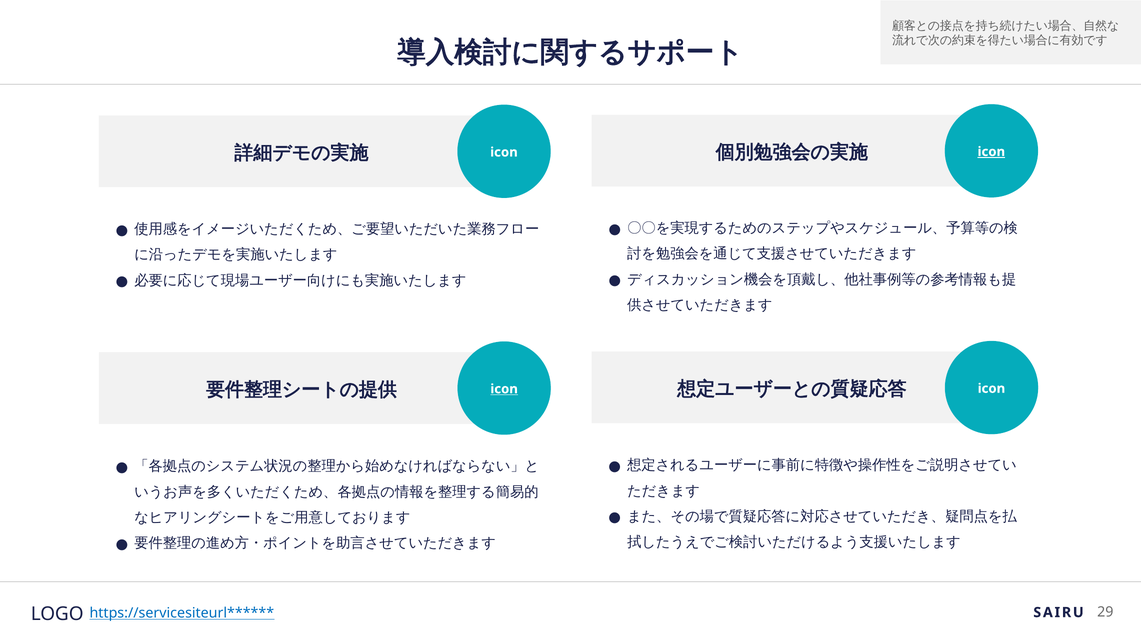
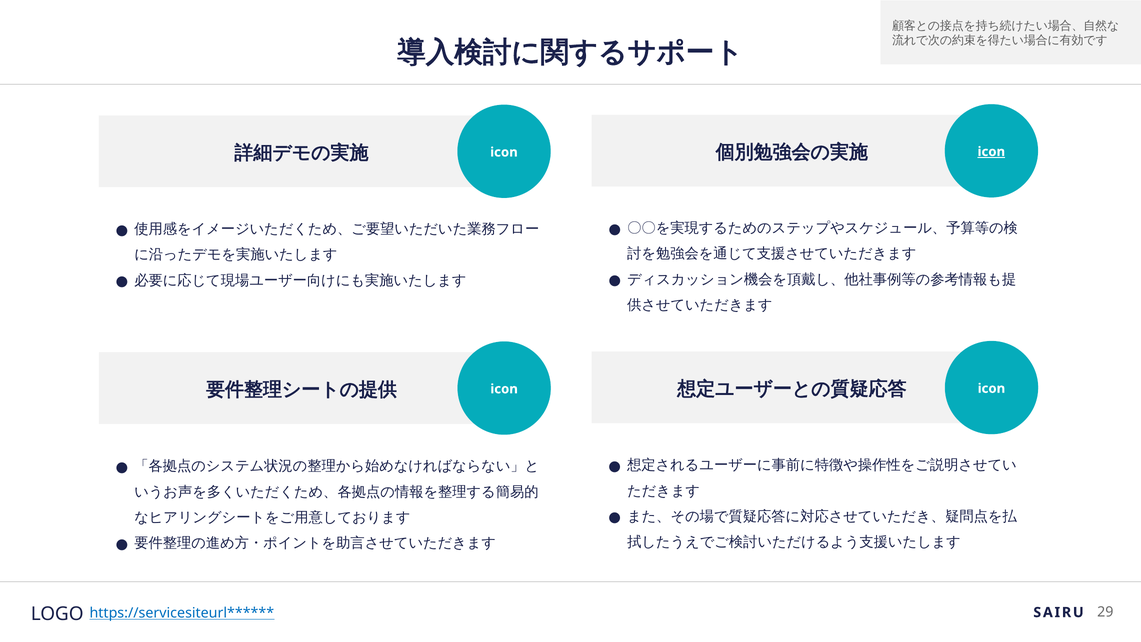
icon at (504, 389) underline: present -> none
